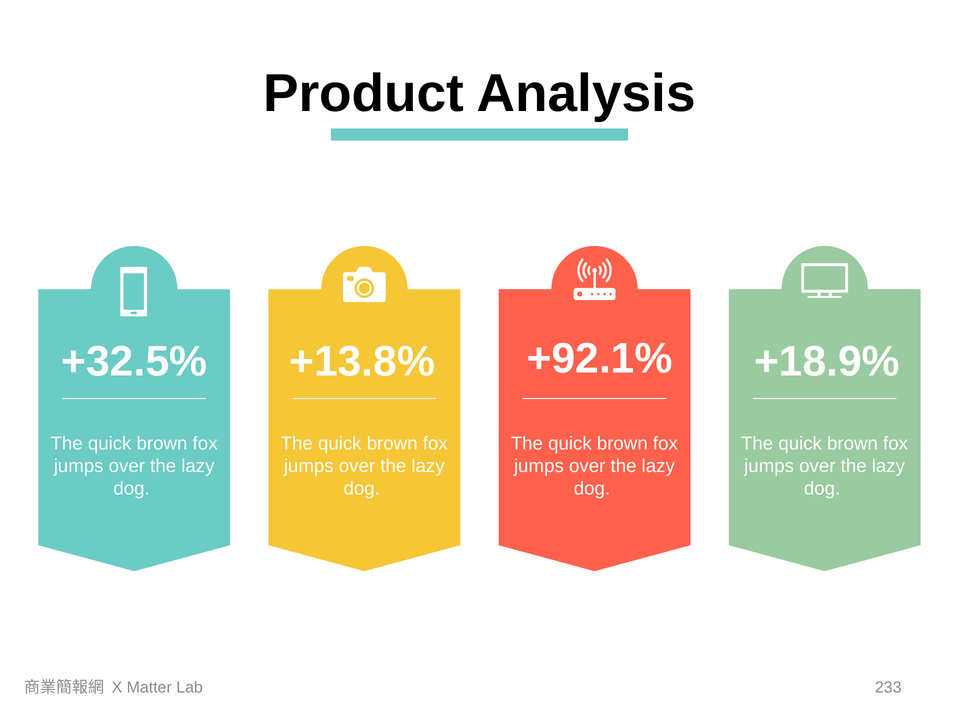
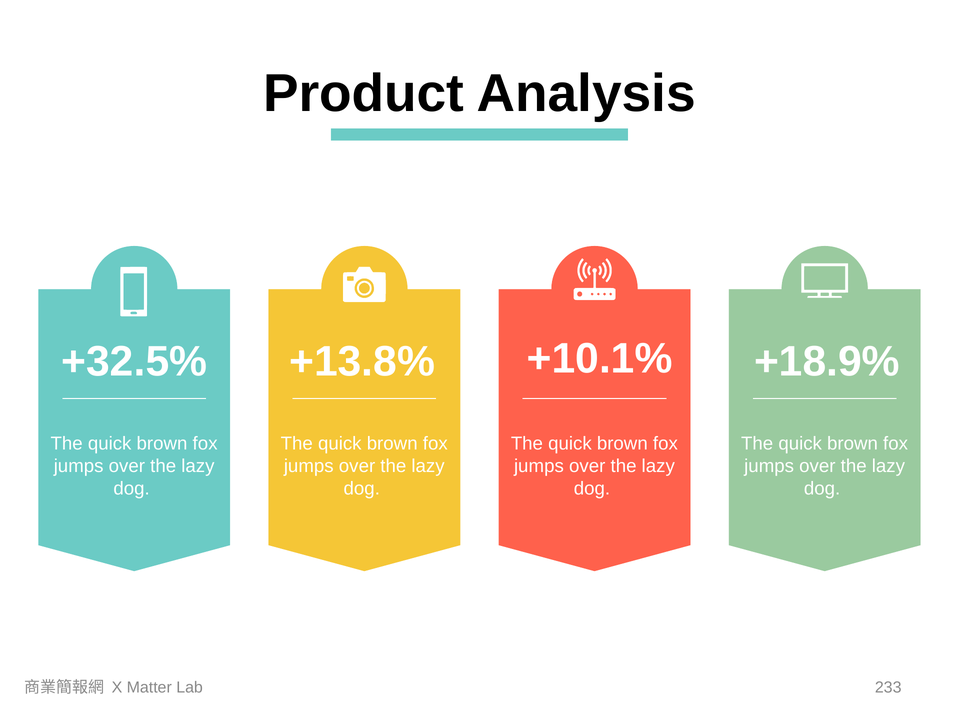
+92.1%: +92.1% -> +10.1%
